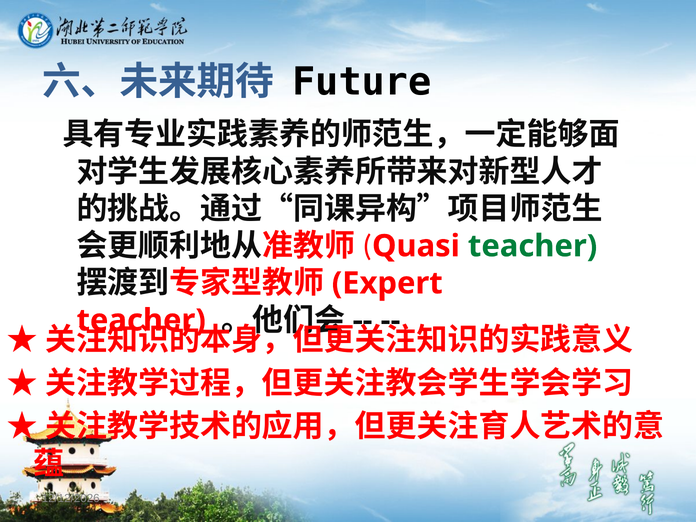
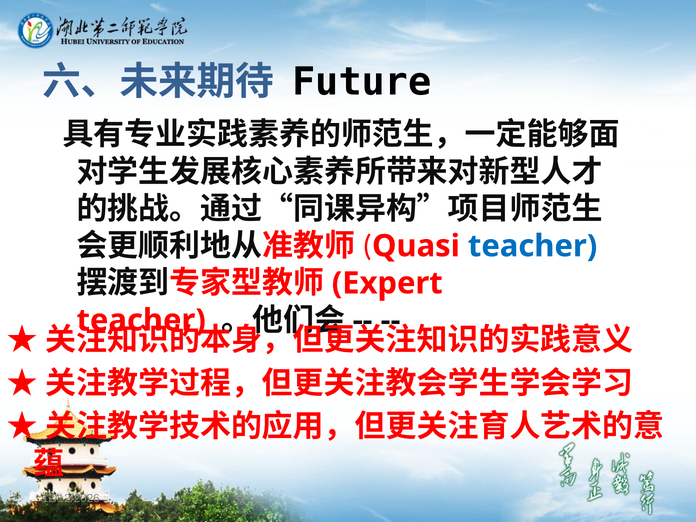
teacher at (533, 246) colour: green -> blue
